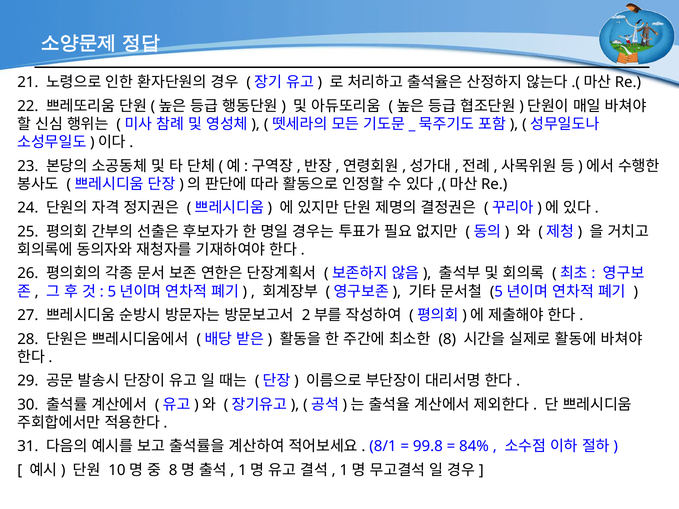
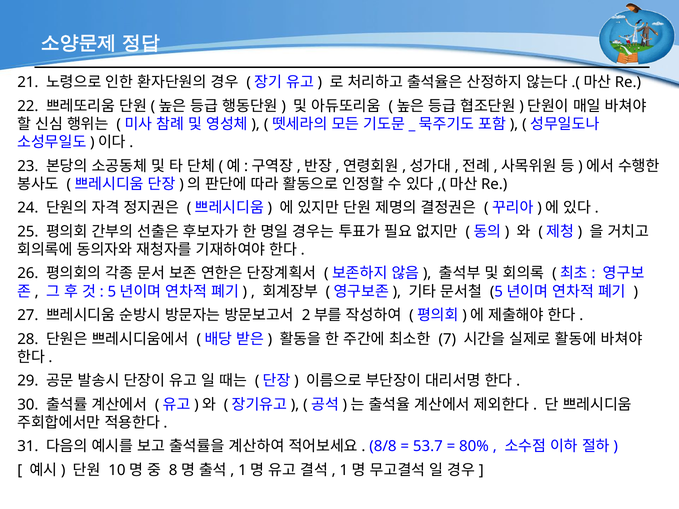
8: 8 -> 7
8/1: 8/1 -> 8/8
99.8: 99.8 -> 53.7
84%: 84% -> 80%
